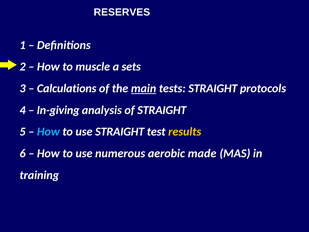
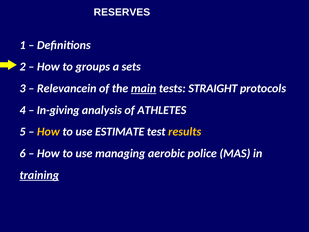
muscle: muscle -> groups
Calculations: Calculations -> Relevancein
of STRAIGHT: STRAIGHT -> ATHLETES
How at (48, 132) colour: light blue -> yellow
use STRAIGHT: STRAIGHT -> ESTIMATE
numerous: numerous -> managing
made: made -> police
training underline: none -> present
